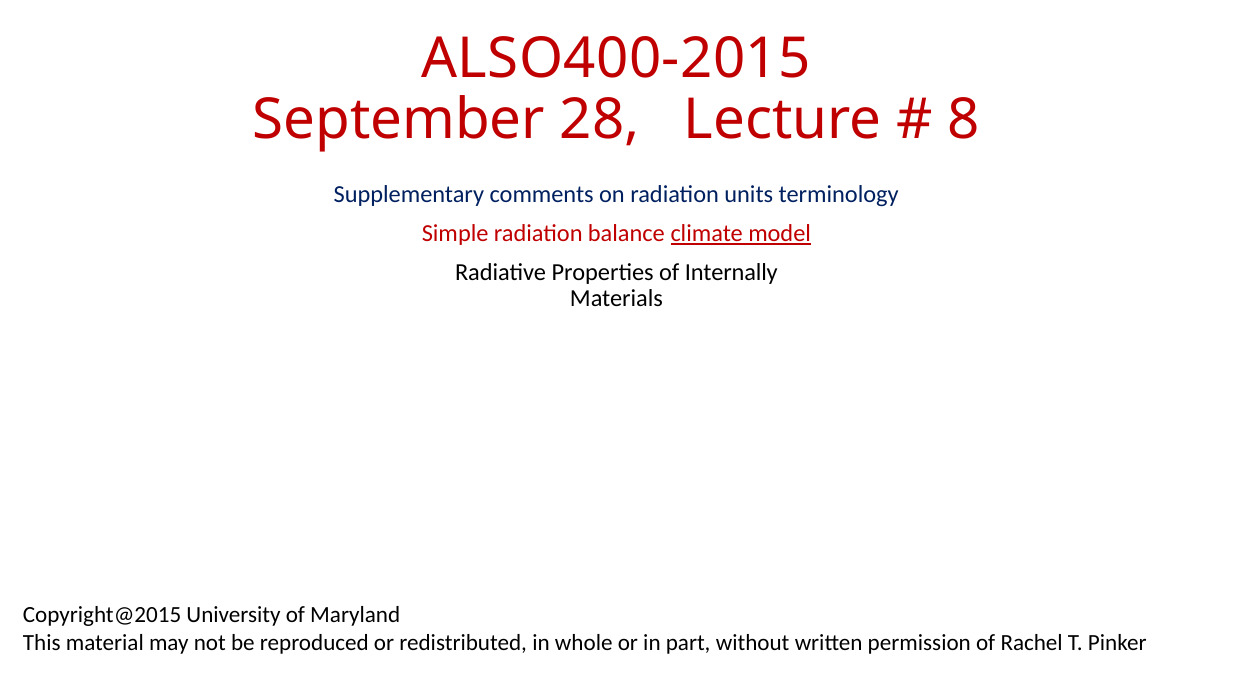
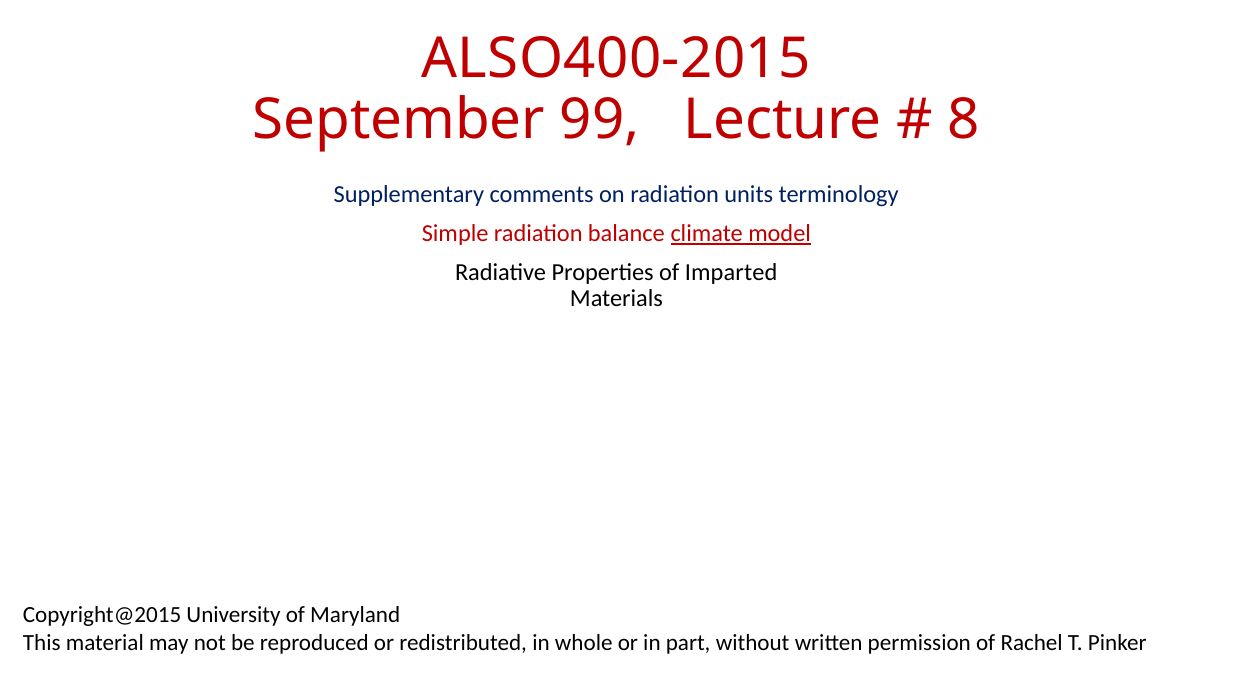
28: 28 -> 99
Internally: Internally -> Imparted
